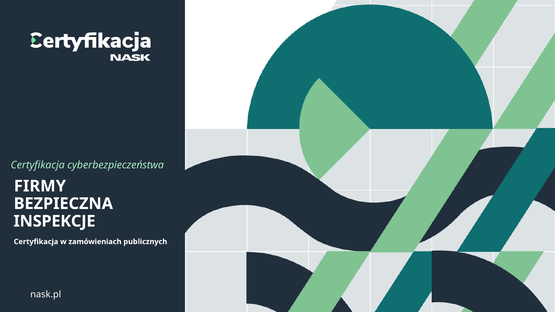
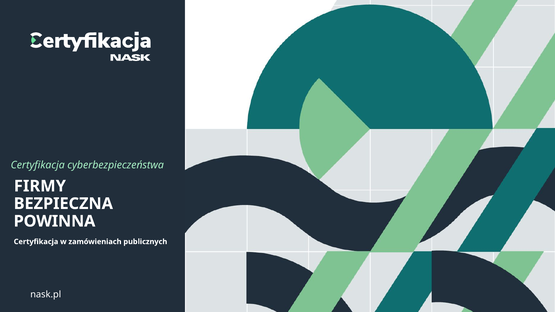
INSPEKCJE: INSPEKCJE -> POWINNA
